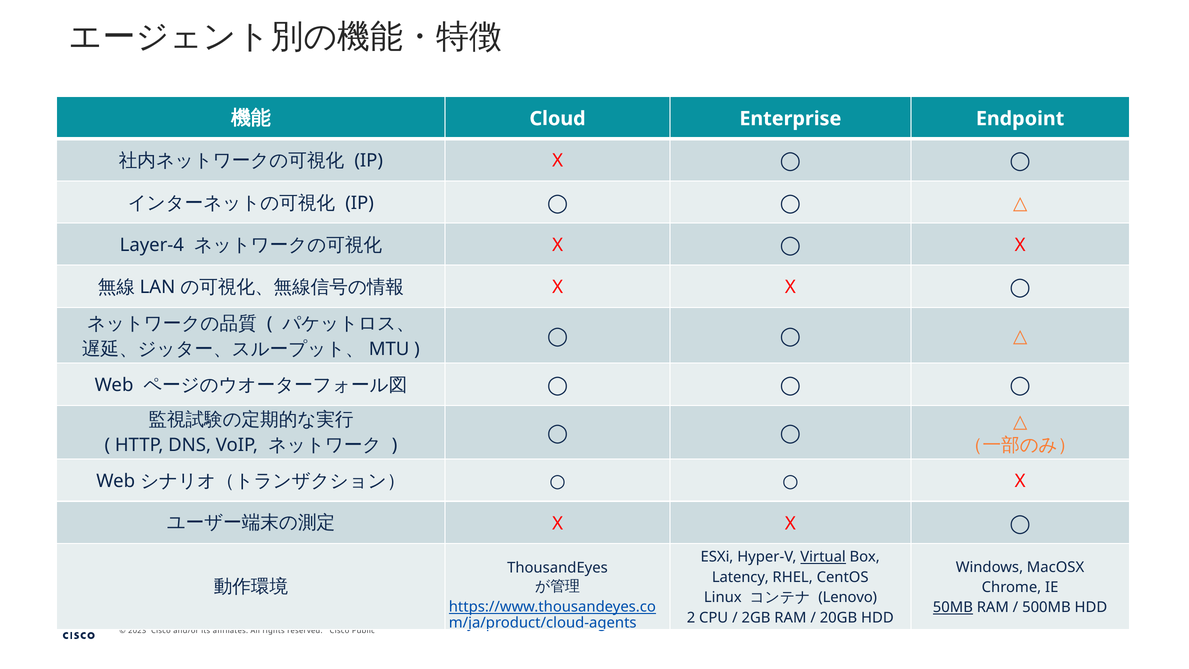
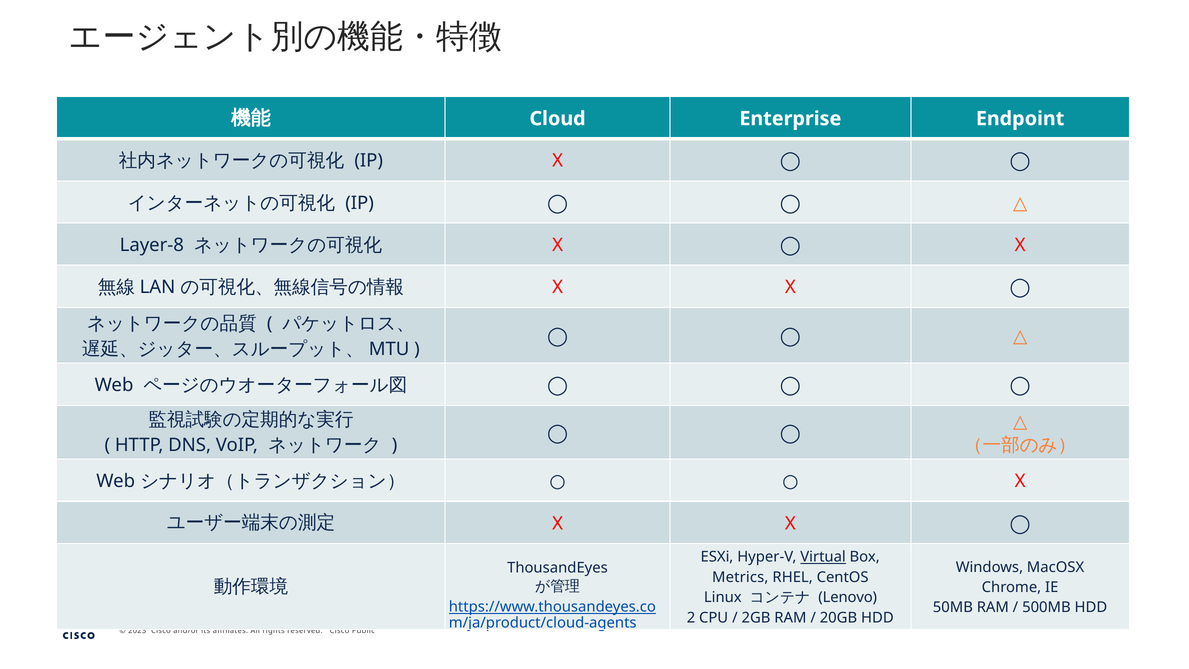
Layer-4: Layer-4 -> Layer-8
Latency: Latency -> Metrics
50MB underline: present -> none
